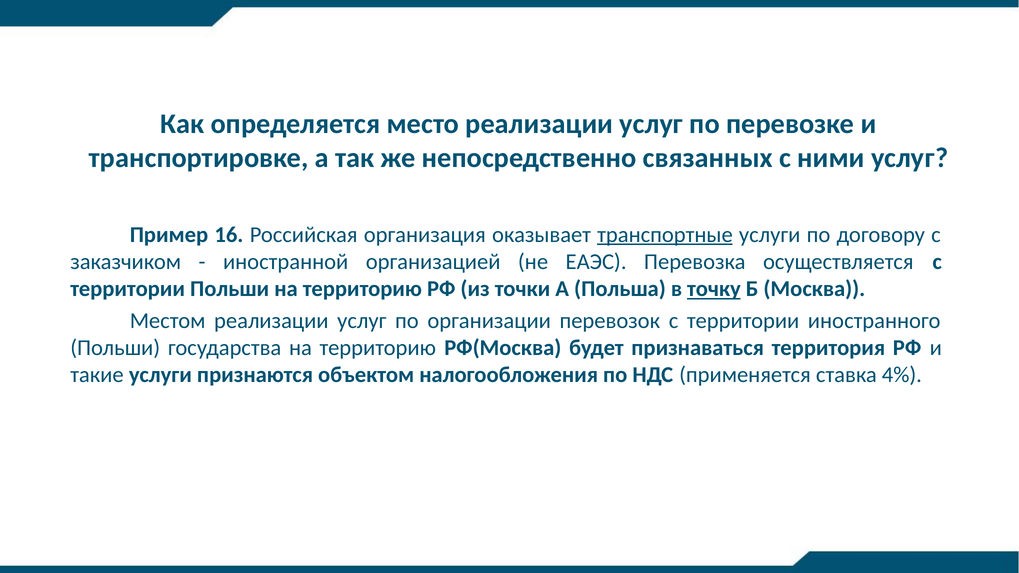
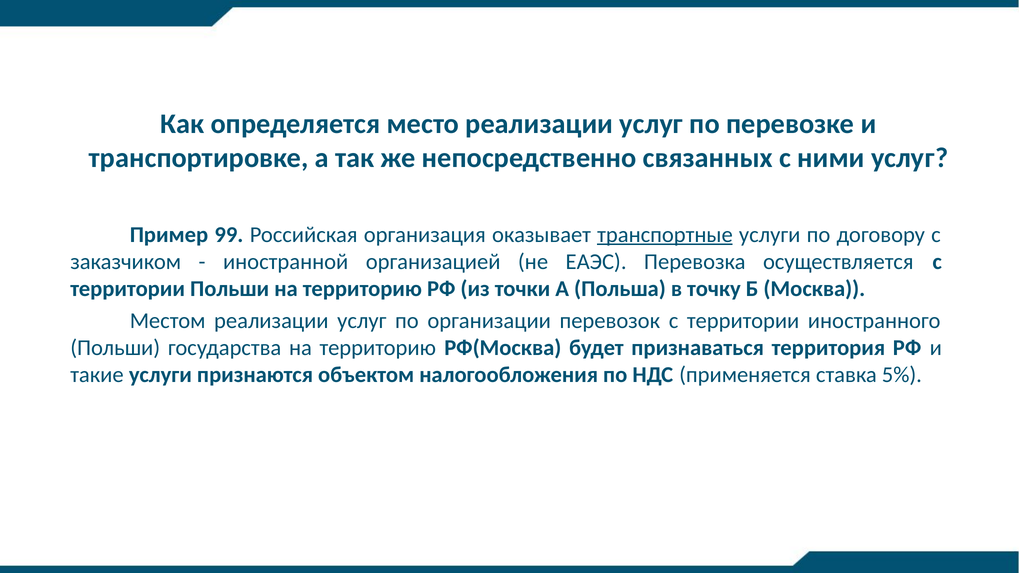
16: 16 -> 99
точку underline: present -> none
4%: 4% -> 5%
